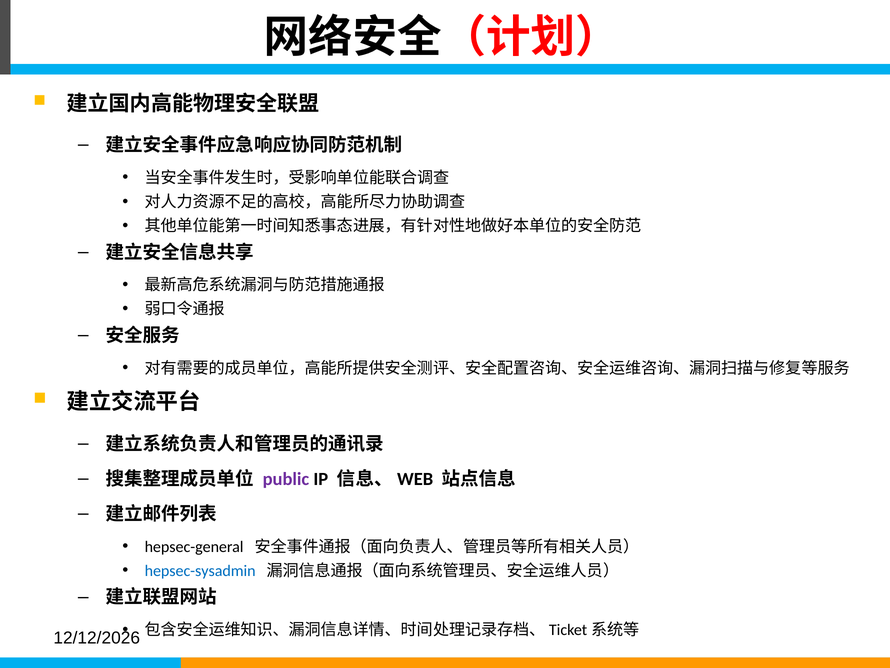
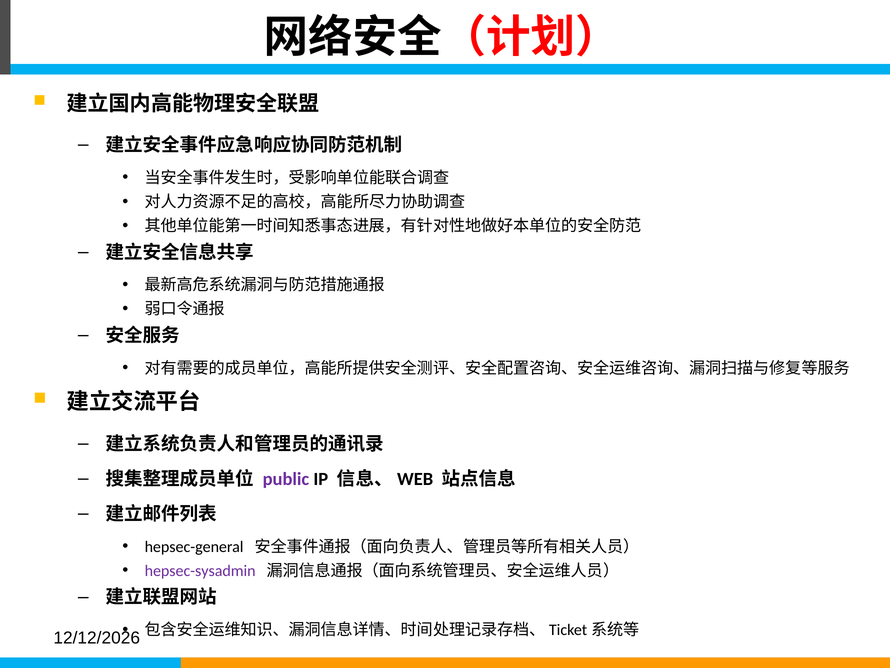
hepsec-sysadmin colour: blue -> purple
